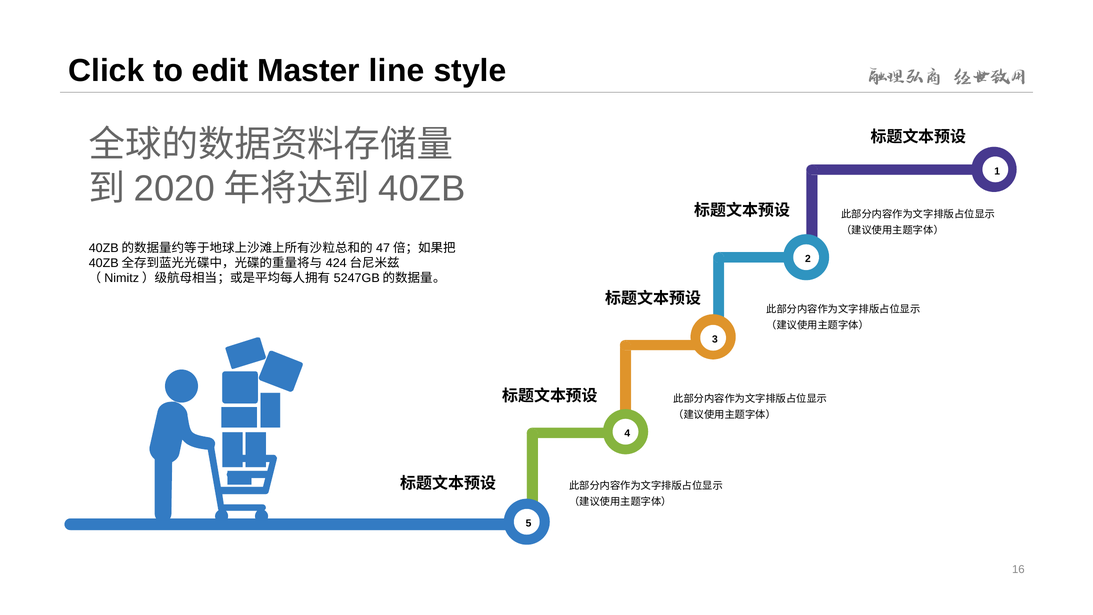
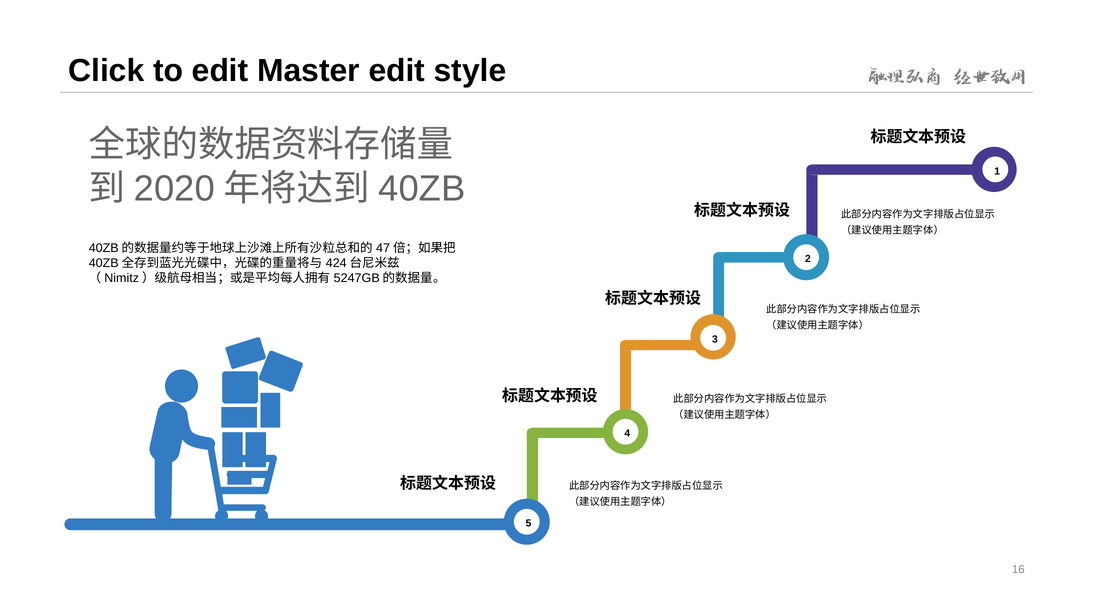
Master line: line -> edit
